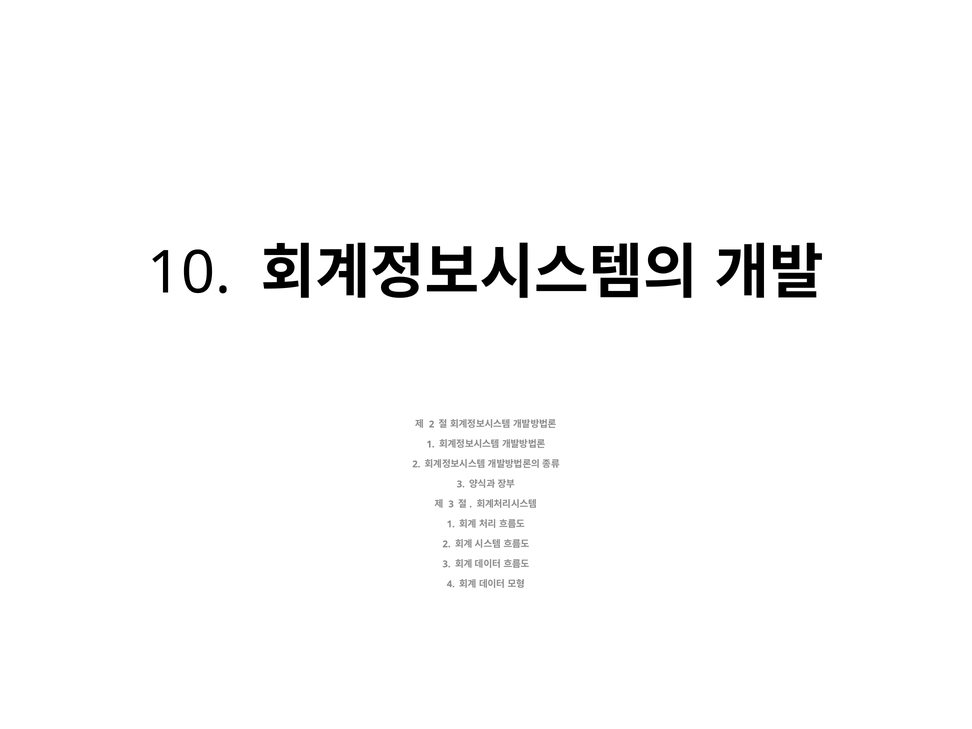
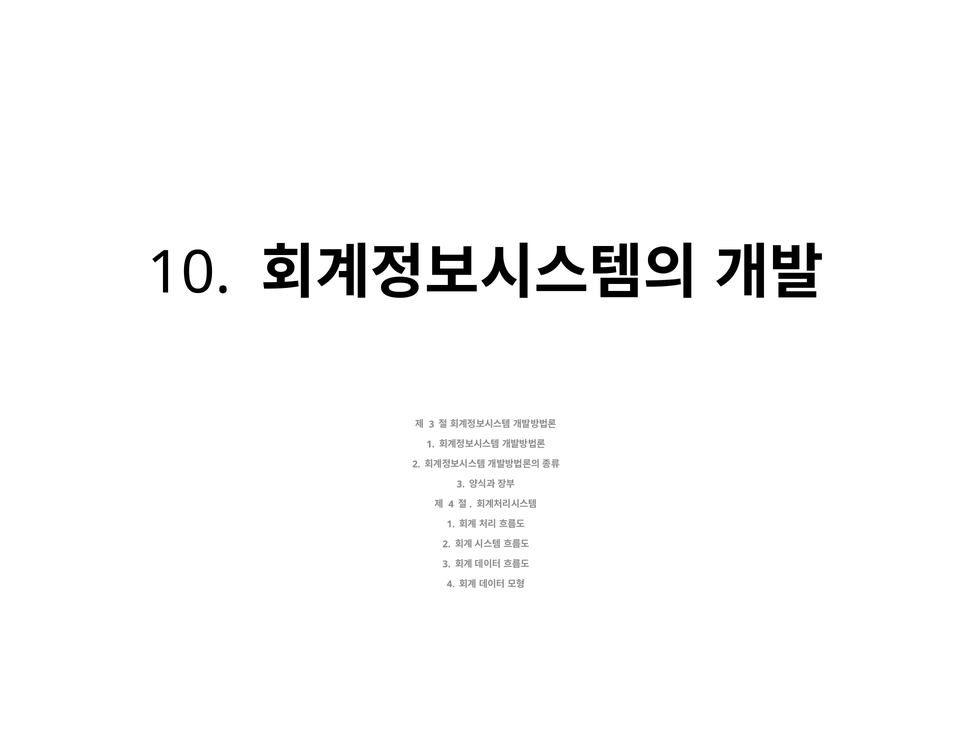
2 at (432, 424): 2 -> 3
3 at (451, 504): 3 -> 4
